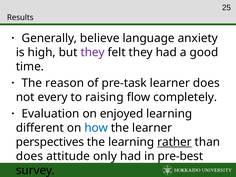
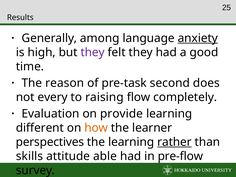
believe: believe -> among
anxiety underline: none -> present
pre-task learner: learner -> second
enjoyed: enjoyed -> provide
how colour: blue -> orange
does at (29, 156): does -> skills
only: only -> able
pre-best: pre-best -> pre-flow
